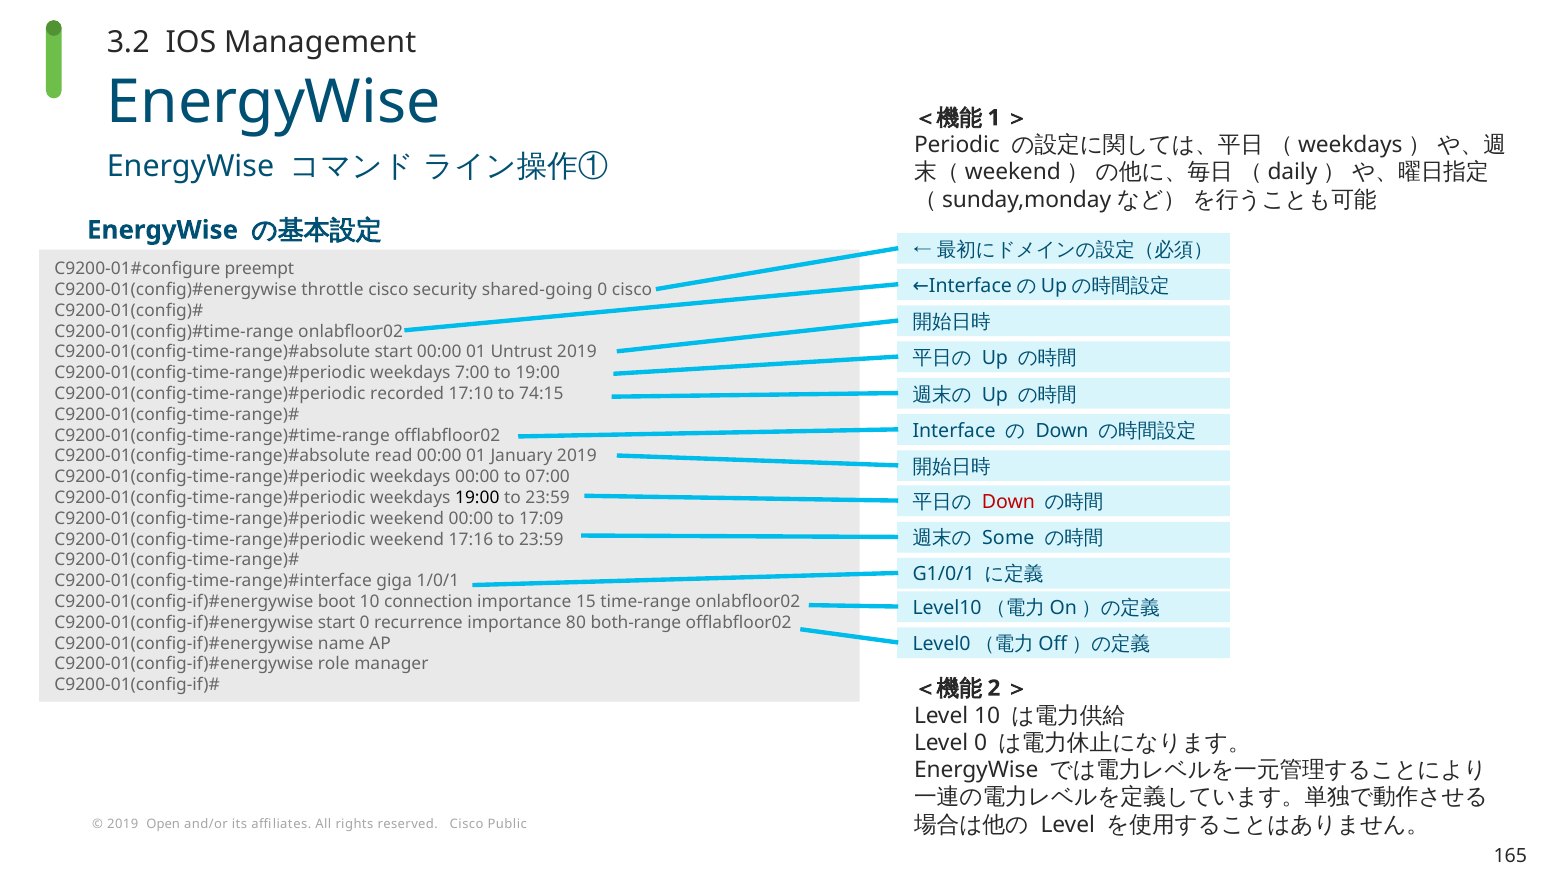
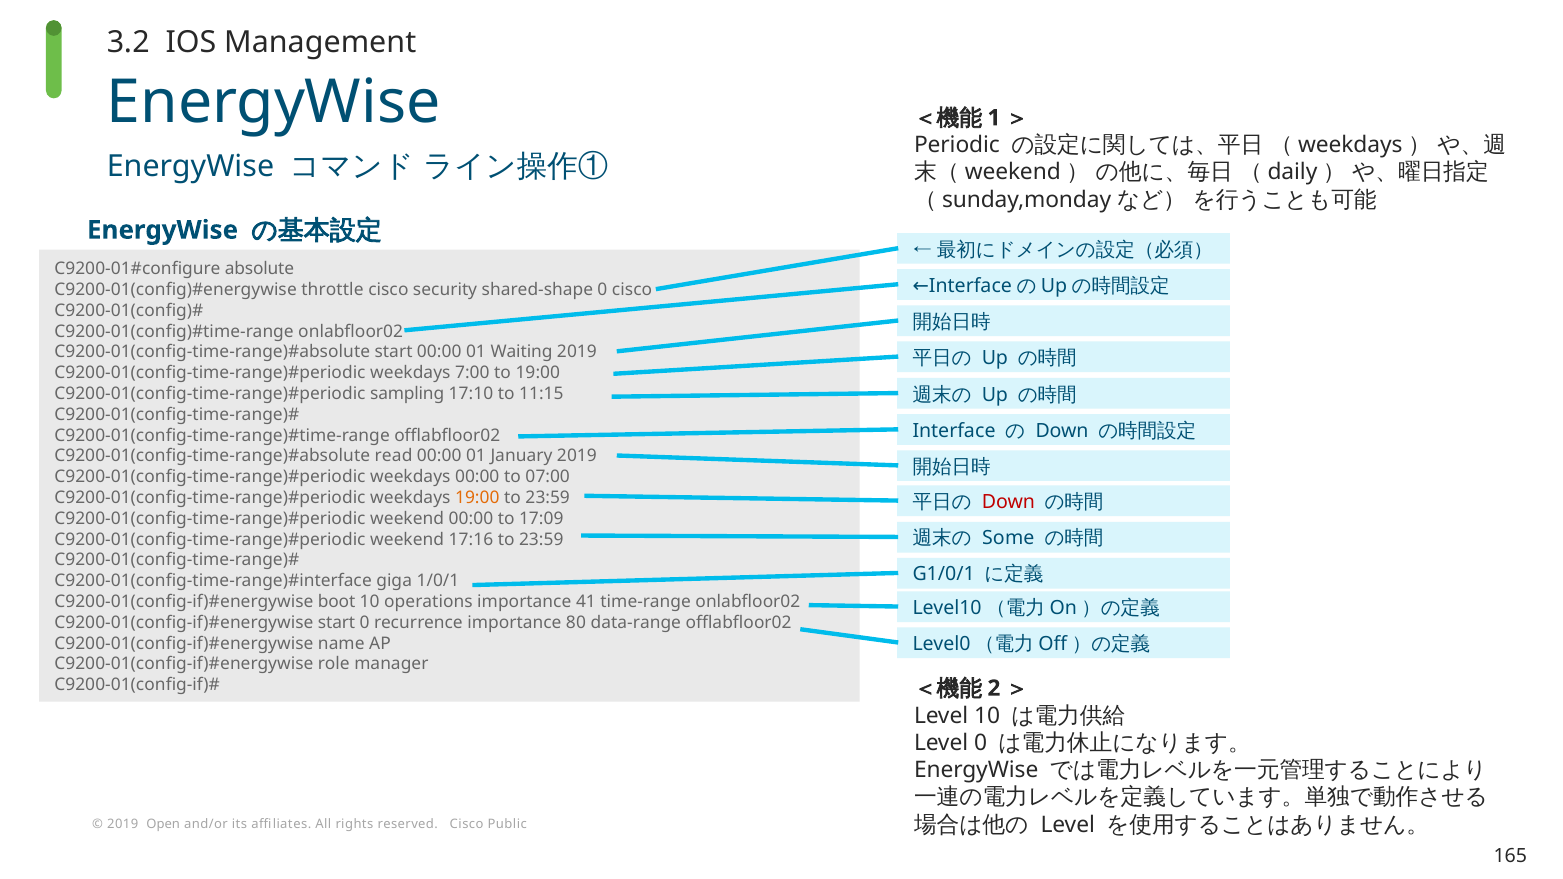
preempt: preempt -> absolute
shared-going: shared-going -> shared-shape
Untrust: Untrust -> Waiting
recorded: recorded -> sampling
74:15: 74:15 -> 11:15
19:00 at (477, 498) colour: black -> orange
connection: connection -> operations
15: 15 -> 41
both-range: both-range -> data-range
